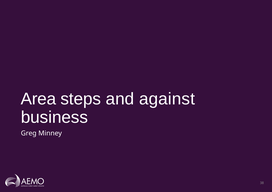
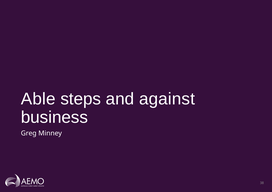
Area: Area -> Able
